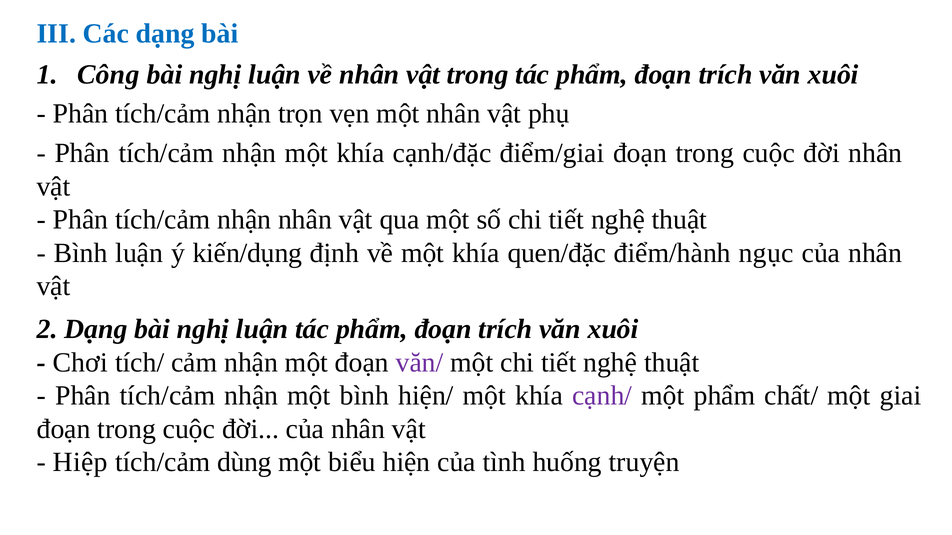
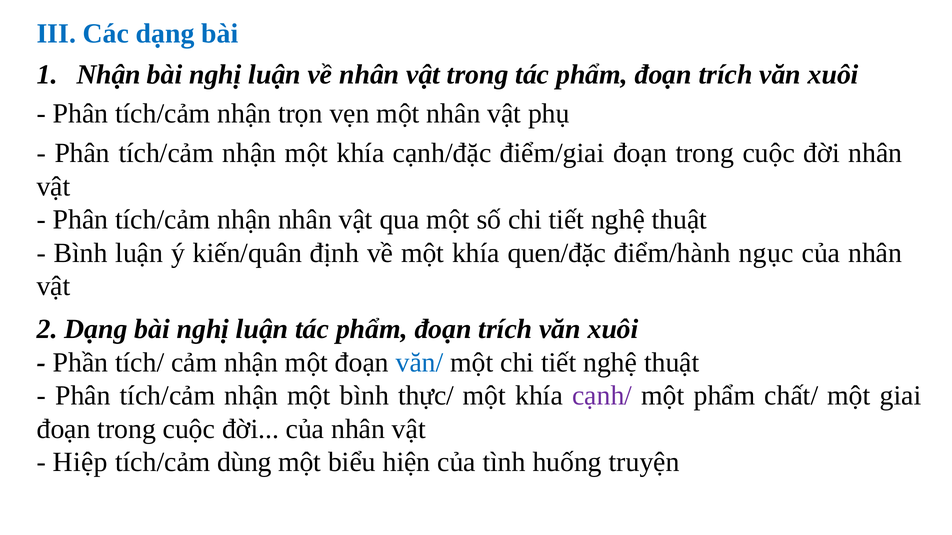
Công at (108, 75): Công -> Nhận
kiến/dụng: kiến/dụng -> kiến/quân
Chơi: Chơi -> Phần
văn/ colour: purple -> blue
hiện/: hiện/ -> thực/
